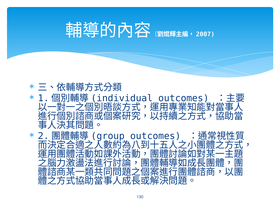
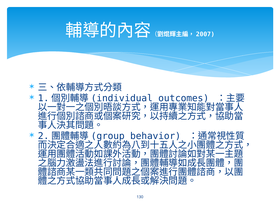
outcomes at (155, 136): outcomes -> behavior
